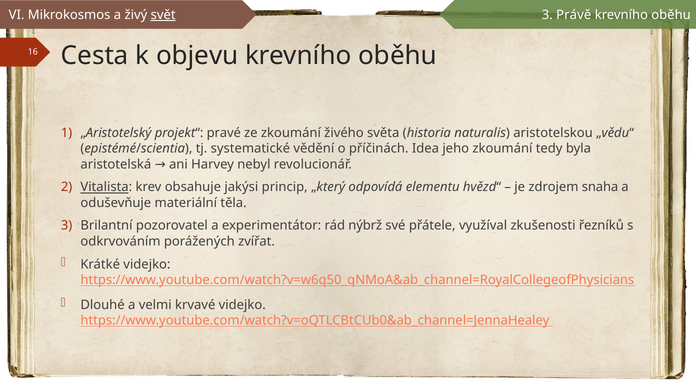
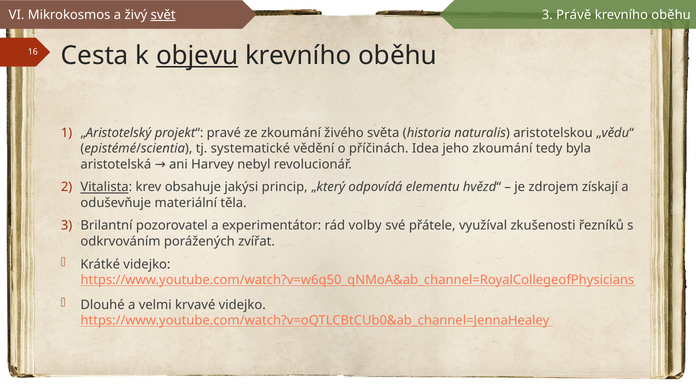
objevu underline: none -> present
snaha: snaha -> získají
nýbrž: nýbrž -> volby
